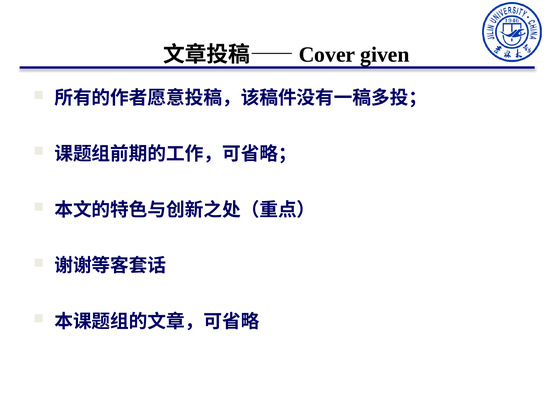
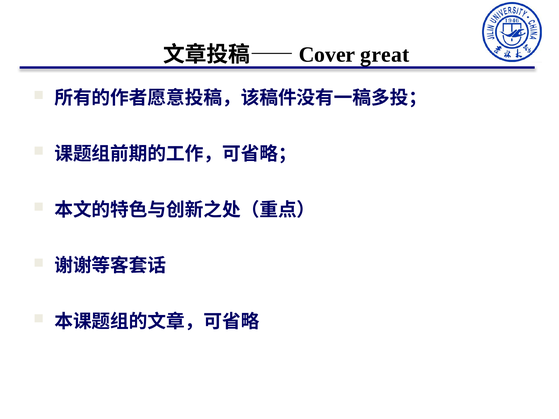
given: given -> great
